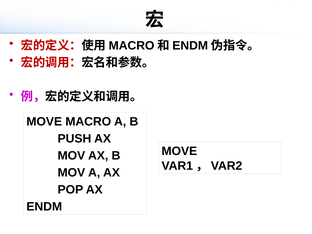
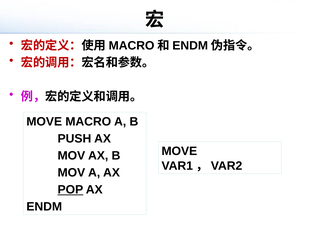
POP underline: none -> present
